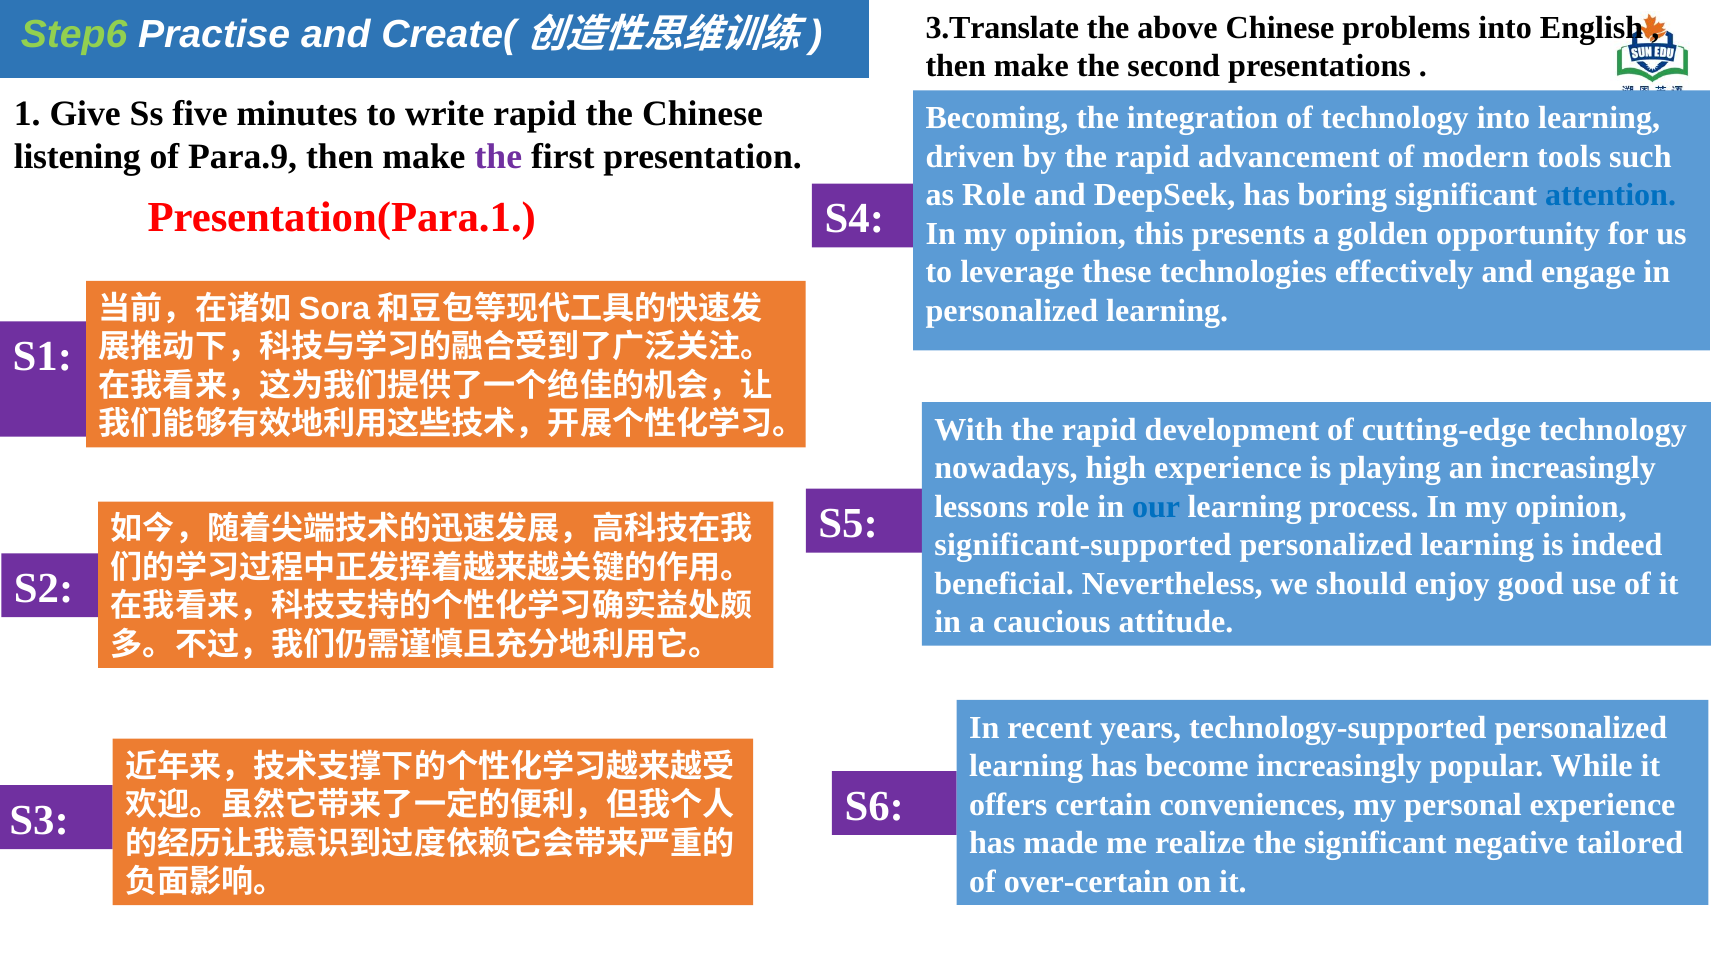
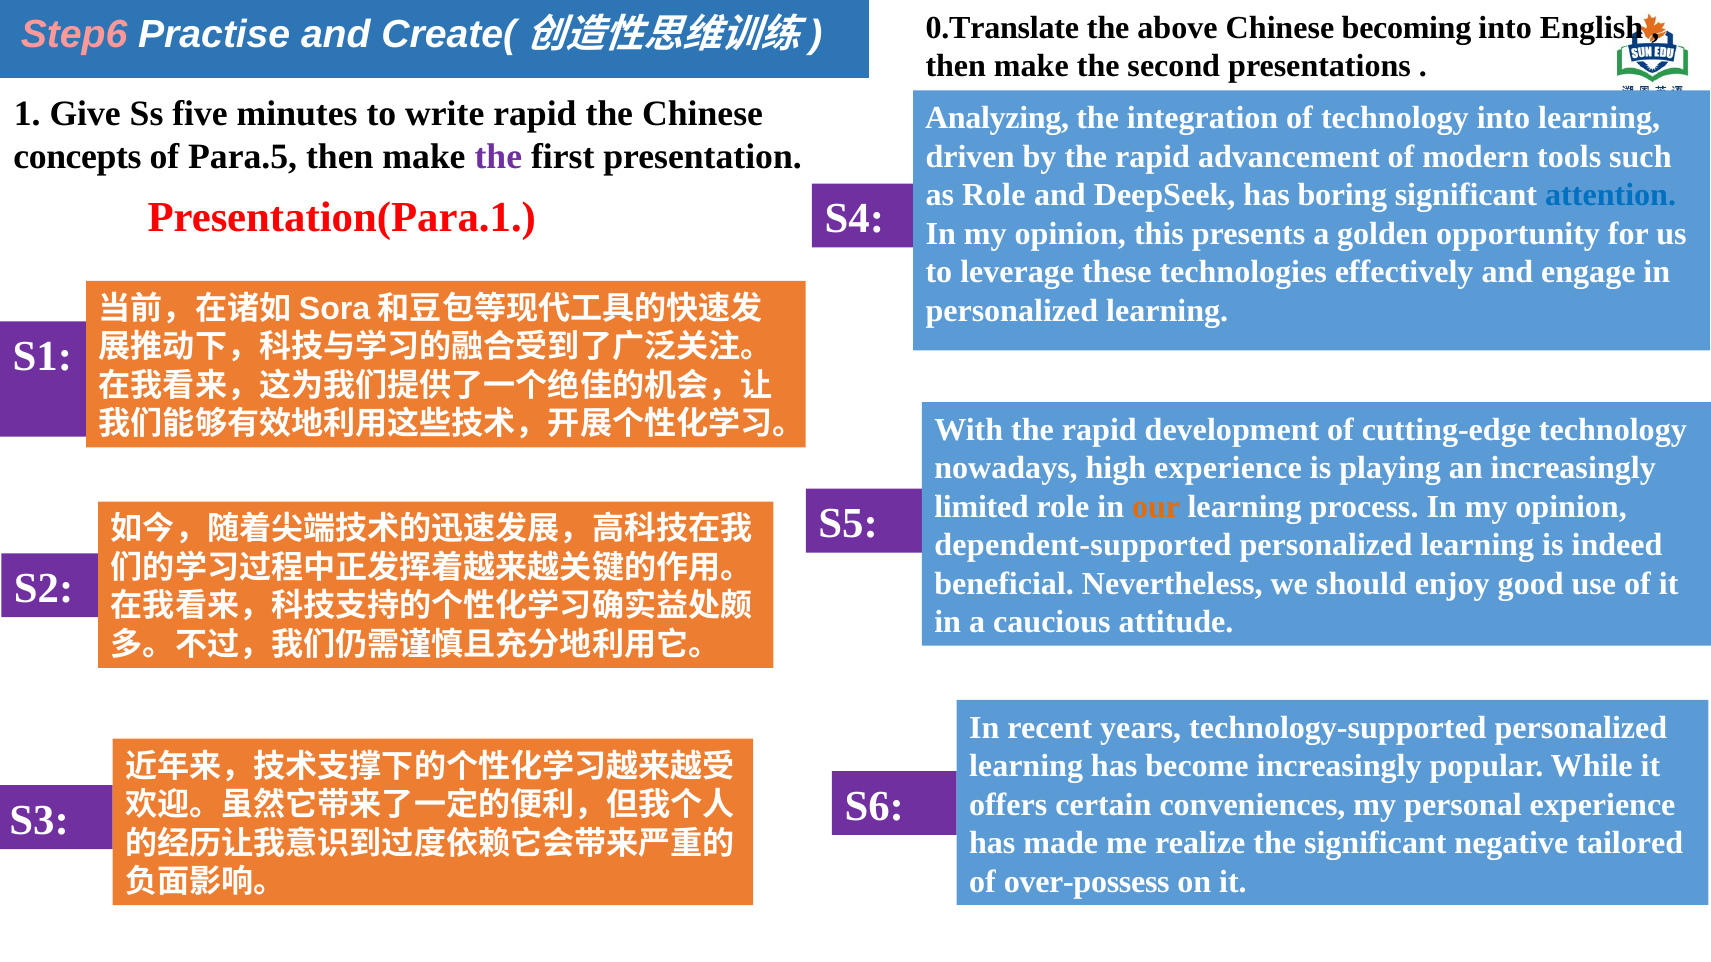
3.Translate: 3.Translate -> 0.Translate
problems: problems -> becoming
Step6 colour: light green -> pink
Becoming: Becoming -> Analyzing
listening: listening -> concepts
Para.9: Para.9 -> Para.5
lessons: lessons -> limited
our colour: blue -> orange
significant-supported: significant-supported -> dependent-supported
over-certain: over-certain -> over-possess
